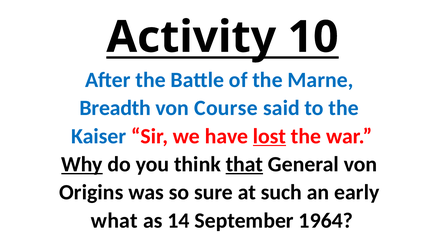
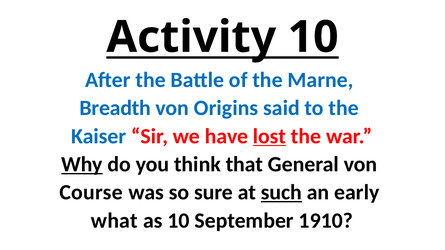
Course: Course -> Origins
that underline: present -> none
Origins: Origins -> Course
such underline: none -> present
as 14: 14 -> 10
1964: 1964 -> 1910
